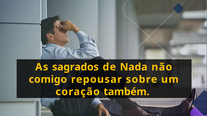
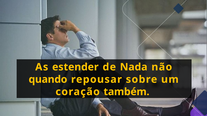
sagrados: sagrados -> estender
comigo: comigo -> quando
